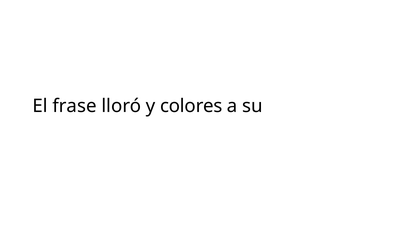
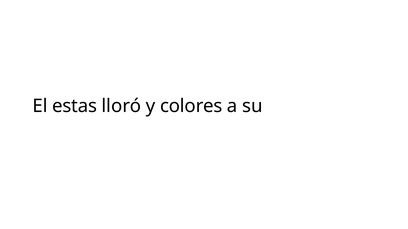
frase: frase -> estas
